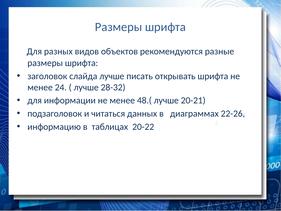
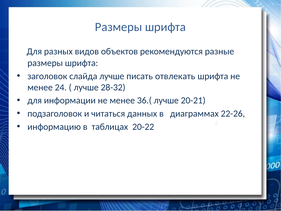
открывать: открывать -> отвлекать
48.(: 48.( -> 36.(
